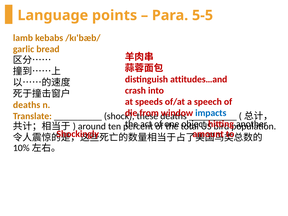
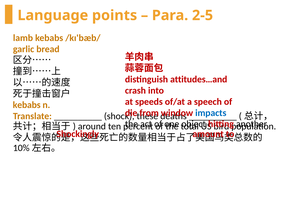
5-5: 5-5 -> 2-5
deaths at (27, 105): deaths -> kebabs
